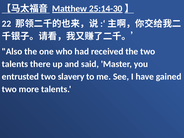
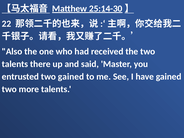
two slavery: slavery -> gained
